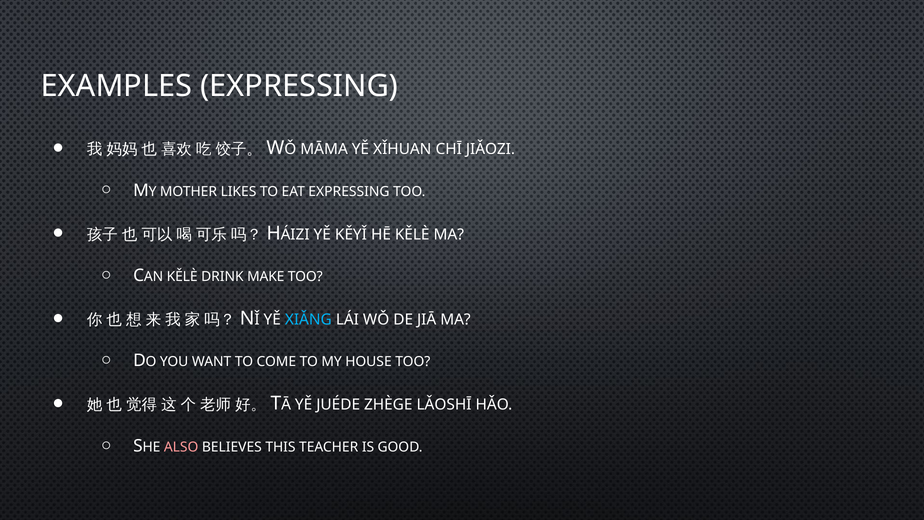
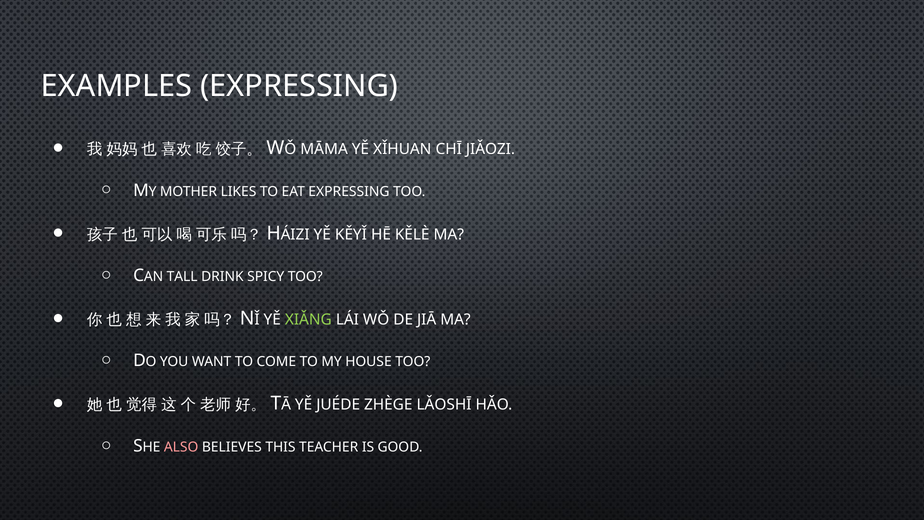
CAN KĚLÈ: KĚLÈ -> TALL
MAKE: MAKE -> SPICY
XIǍNG colour: light blue -> light green
